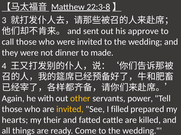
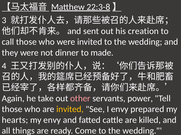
approve: approve -> creation
with: with -> take
other colour: yellow -> pink
I filled: filled -> envy
my their: their -> envy
